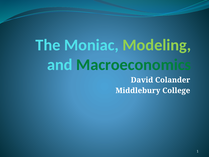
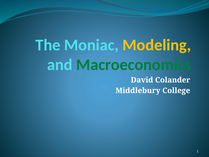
Modeling colour: light green -> yellow
